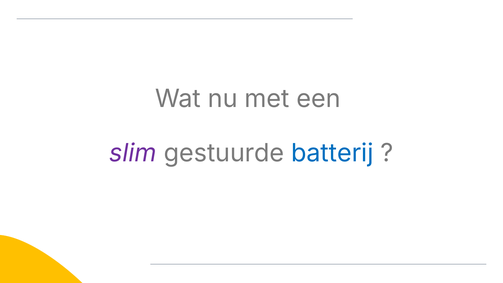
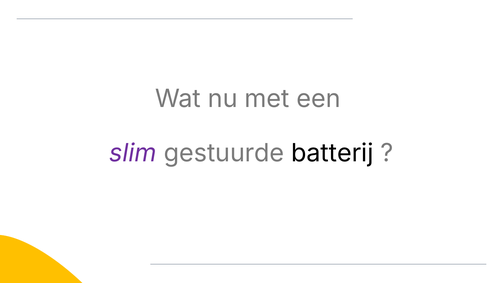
batterij colour: blue -> black
